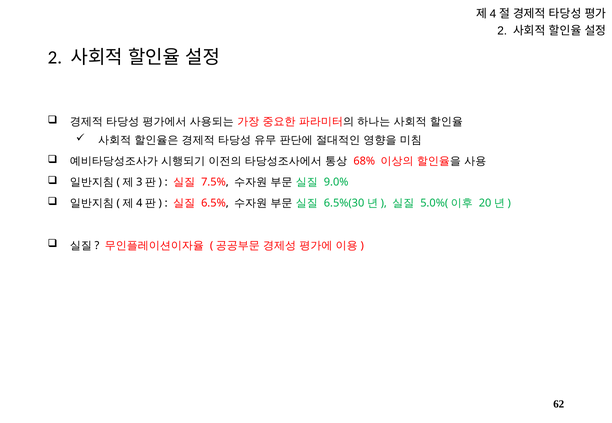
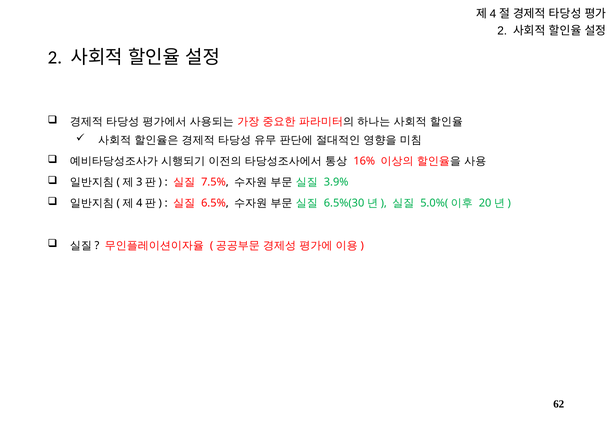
68%: 68% -> 16%
9.0%: 9.0% -> 3.9%
